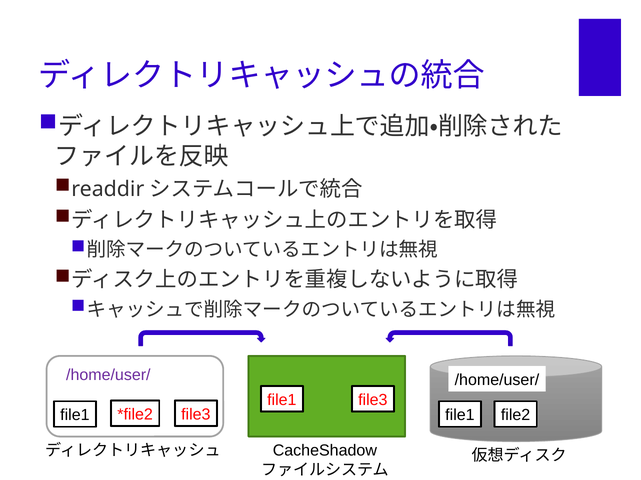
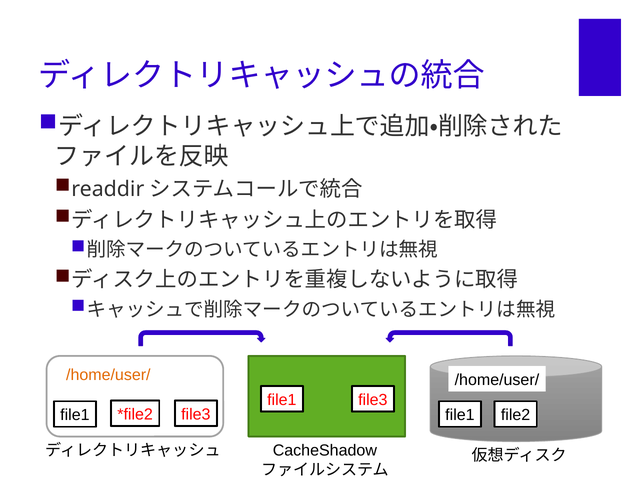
/home/user/ at (108, 375) colour: purple -> orange
